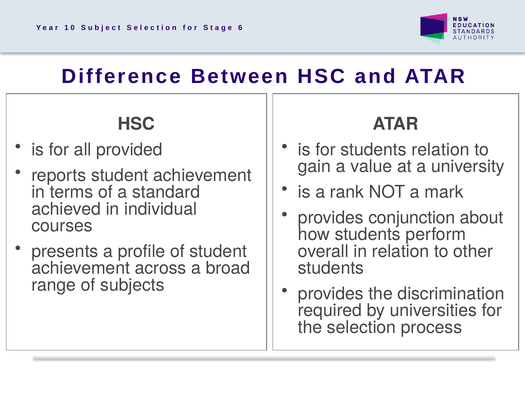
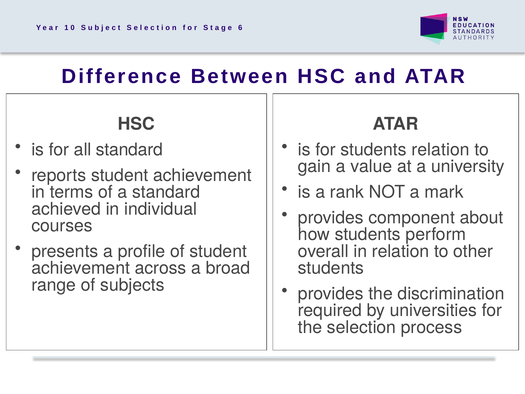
all provided: provided -> standard
conjunction: conjunction -> component
